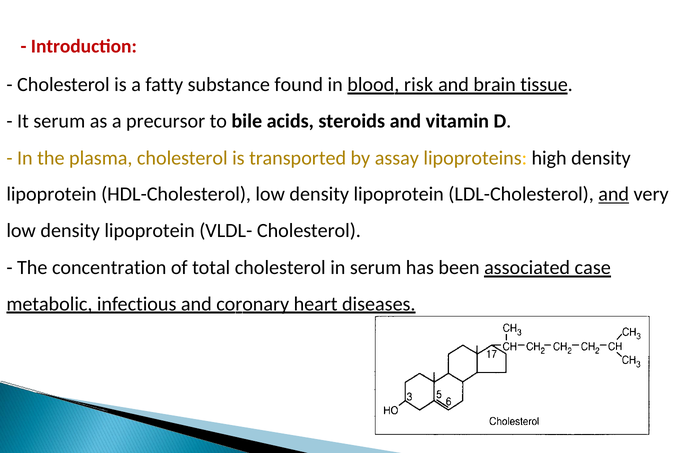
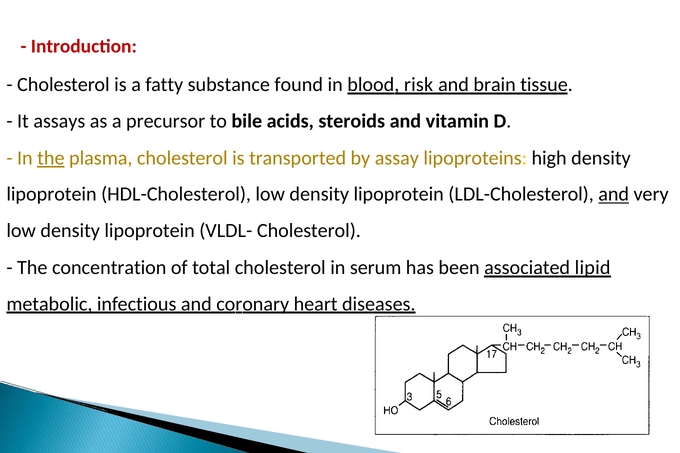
It serum: serum -> assays
the at (51, 158) underline: none -> present
case: case -> lipid
